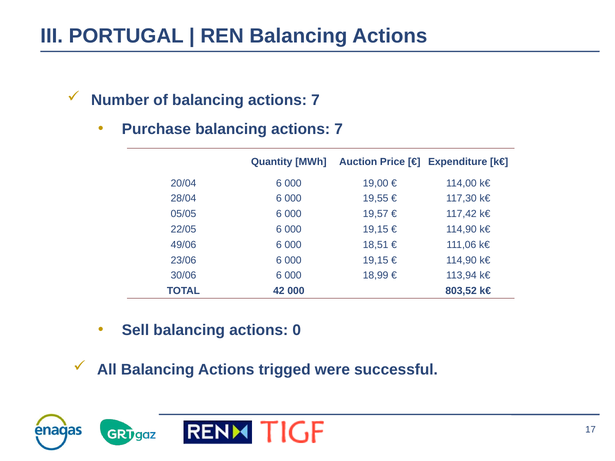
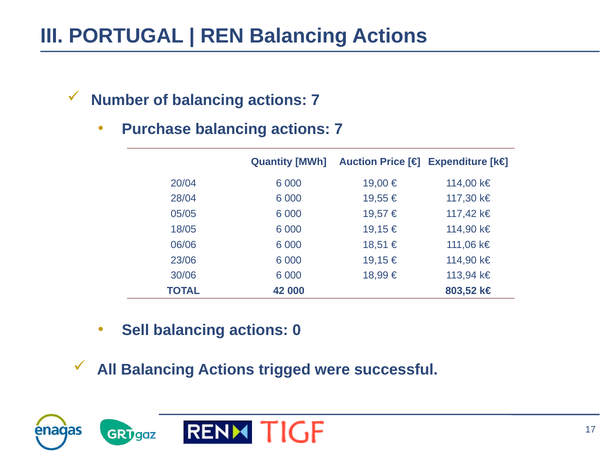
22/05: 22/05 -> 18/05
49/06: 49/06 -> 06/06
